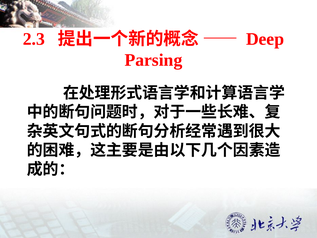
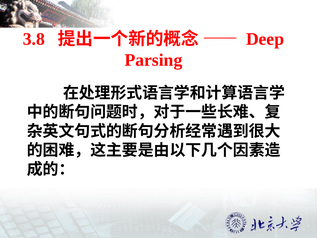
2.3: 2.3 -> 3.8
